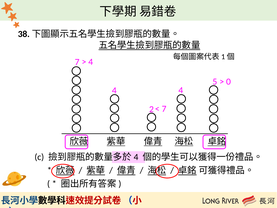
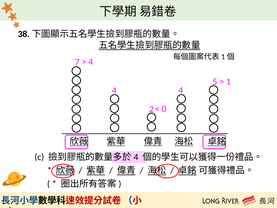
0: 0 -> 1
7 at (164, 109): 7 -> 0
